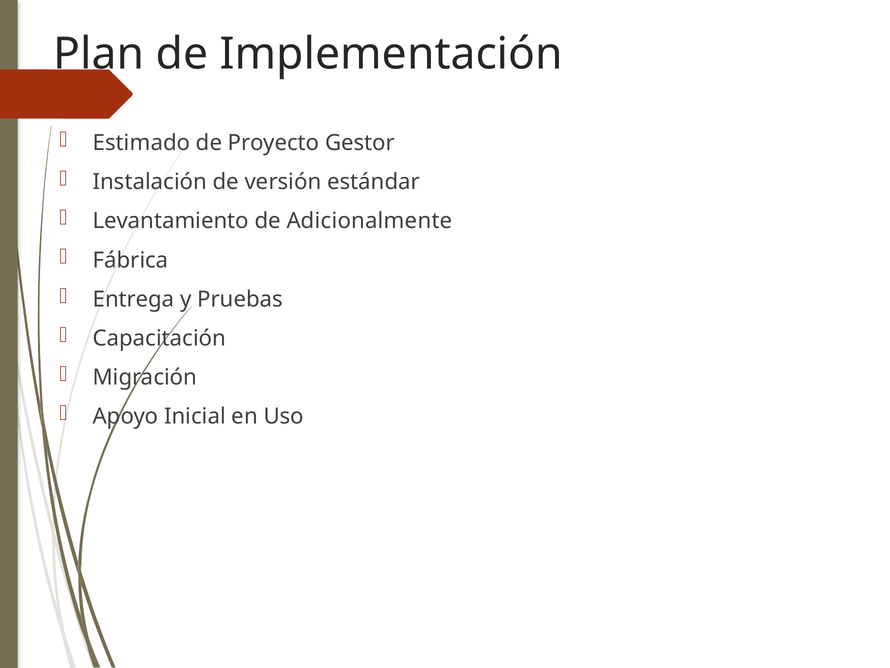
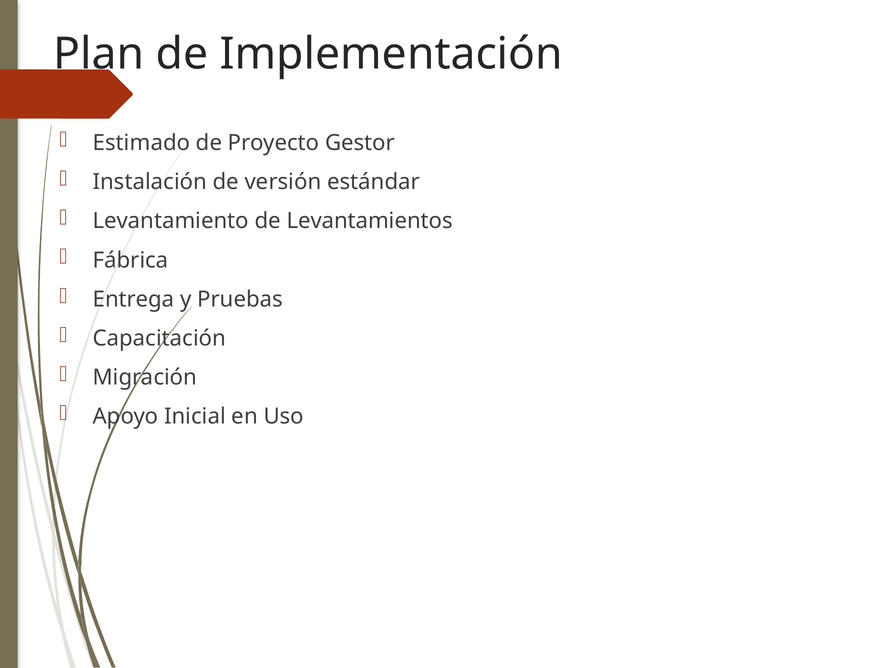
Adicionalmente: Adicionalmente -> Levantamientos
